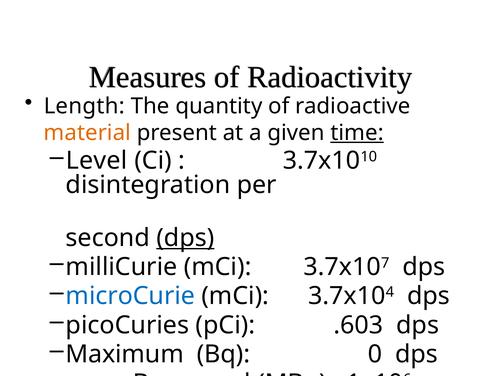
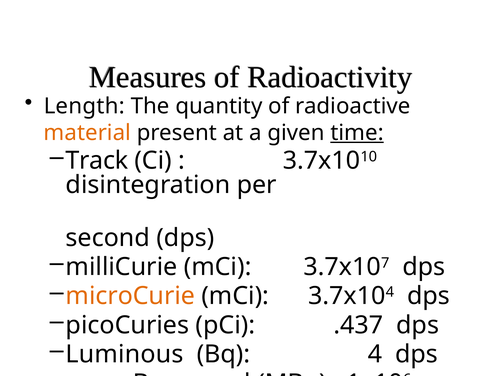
Level: Level -> Track
dps at (185, 238) underline: present -> none
microCurie colour: blue -> orange
.603: .603 -> .437
Maximum: Maximum -> Luminous
0: 0 -> 4
